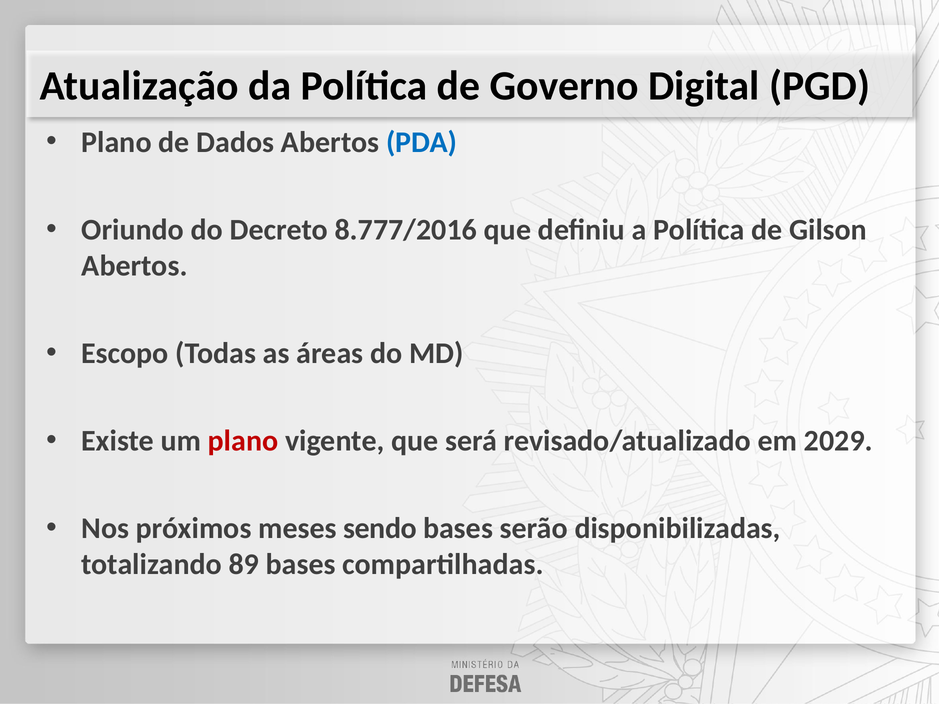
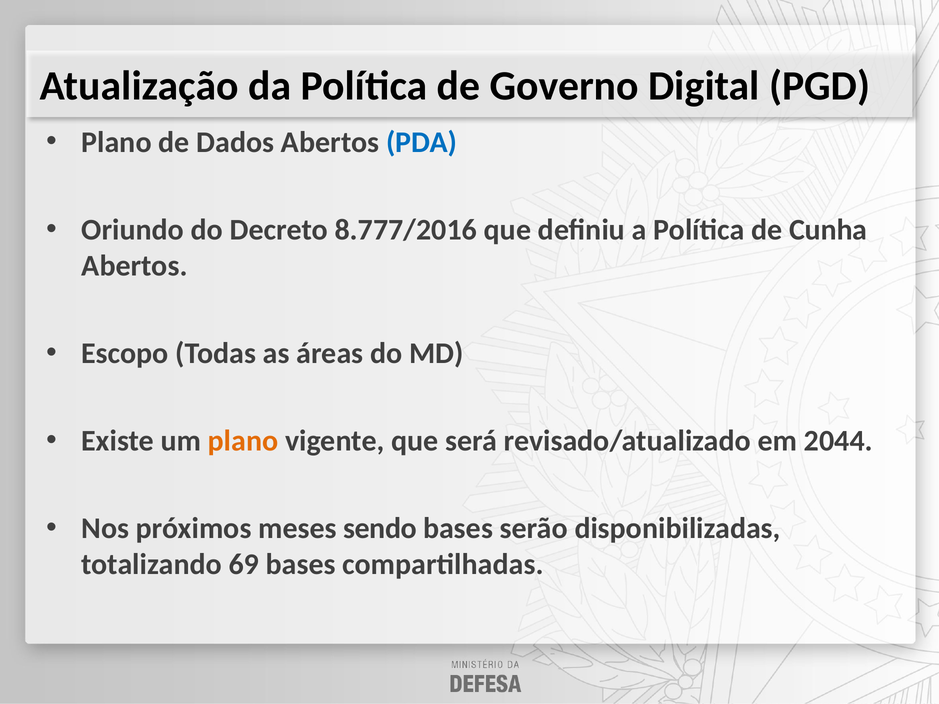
Gilson: Gilson -> Cunha
plano at (243, 441) colour: red -> orange
2029: 2029 -> 2044
89: 89 -> 69
